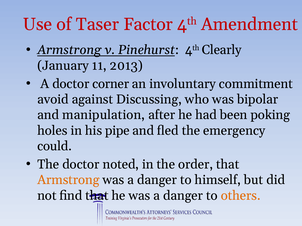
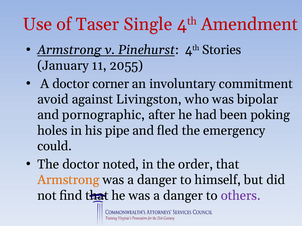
Factor: Factor -> Single
Clearly: Clearly -> Stories
2013: 2013 -> 2055
Discussing: Discussing -> Livingston
manipulation: manipulation -> pornographic
others colour: orange -> purple
